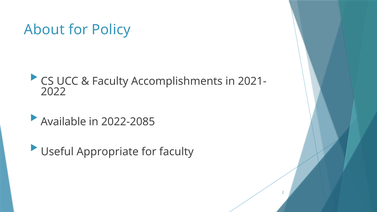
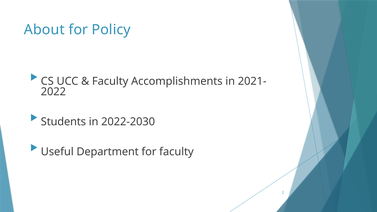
Available: Available -> Students
2022-2085: 2022-2085 -> 2022-2030
Appropriate: Appropriate -> Department
